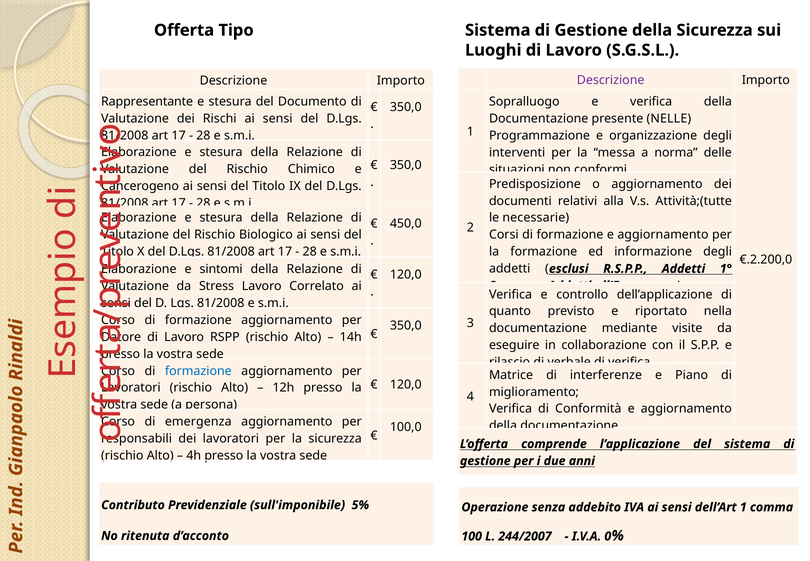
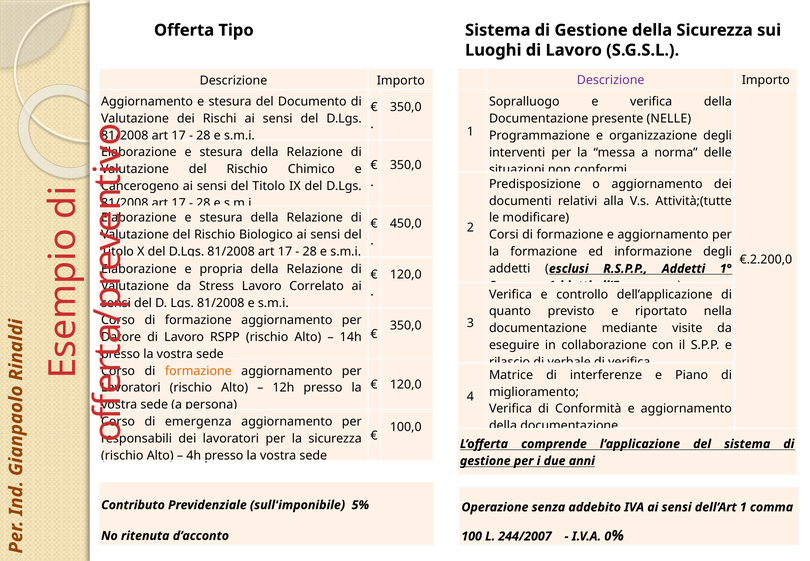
Rappresentante at (147, 102): Rappresentante -> Aggiornamento
necessarie: necessarie -> modificare
sintomi: sintomi -> propria
formazione at (198, 371) colour: blue -> orange
